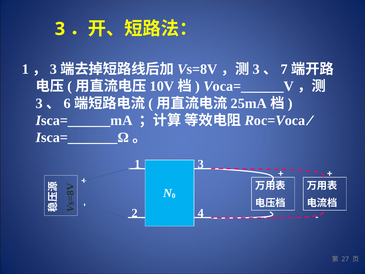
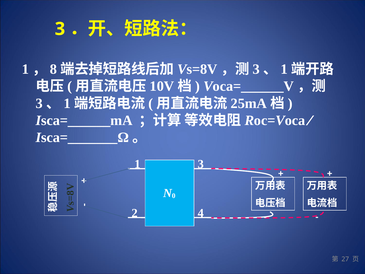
3 at (53, 69): 3 -> 8
7 at (284, 69): 7 -> 1
6 at (67, 103): 6 -> 1
